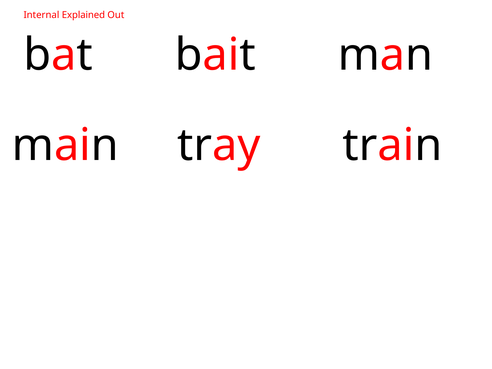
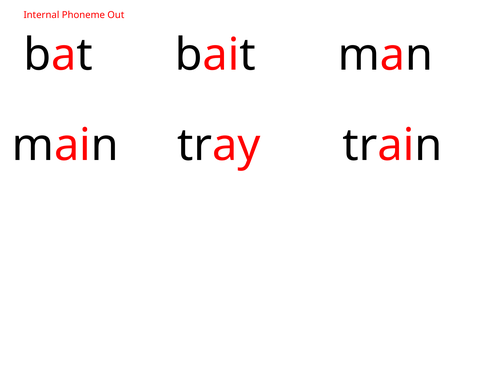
Explained: Explained -> Phoneme
